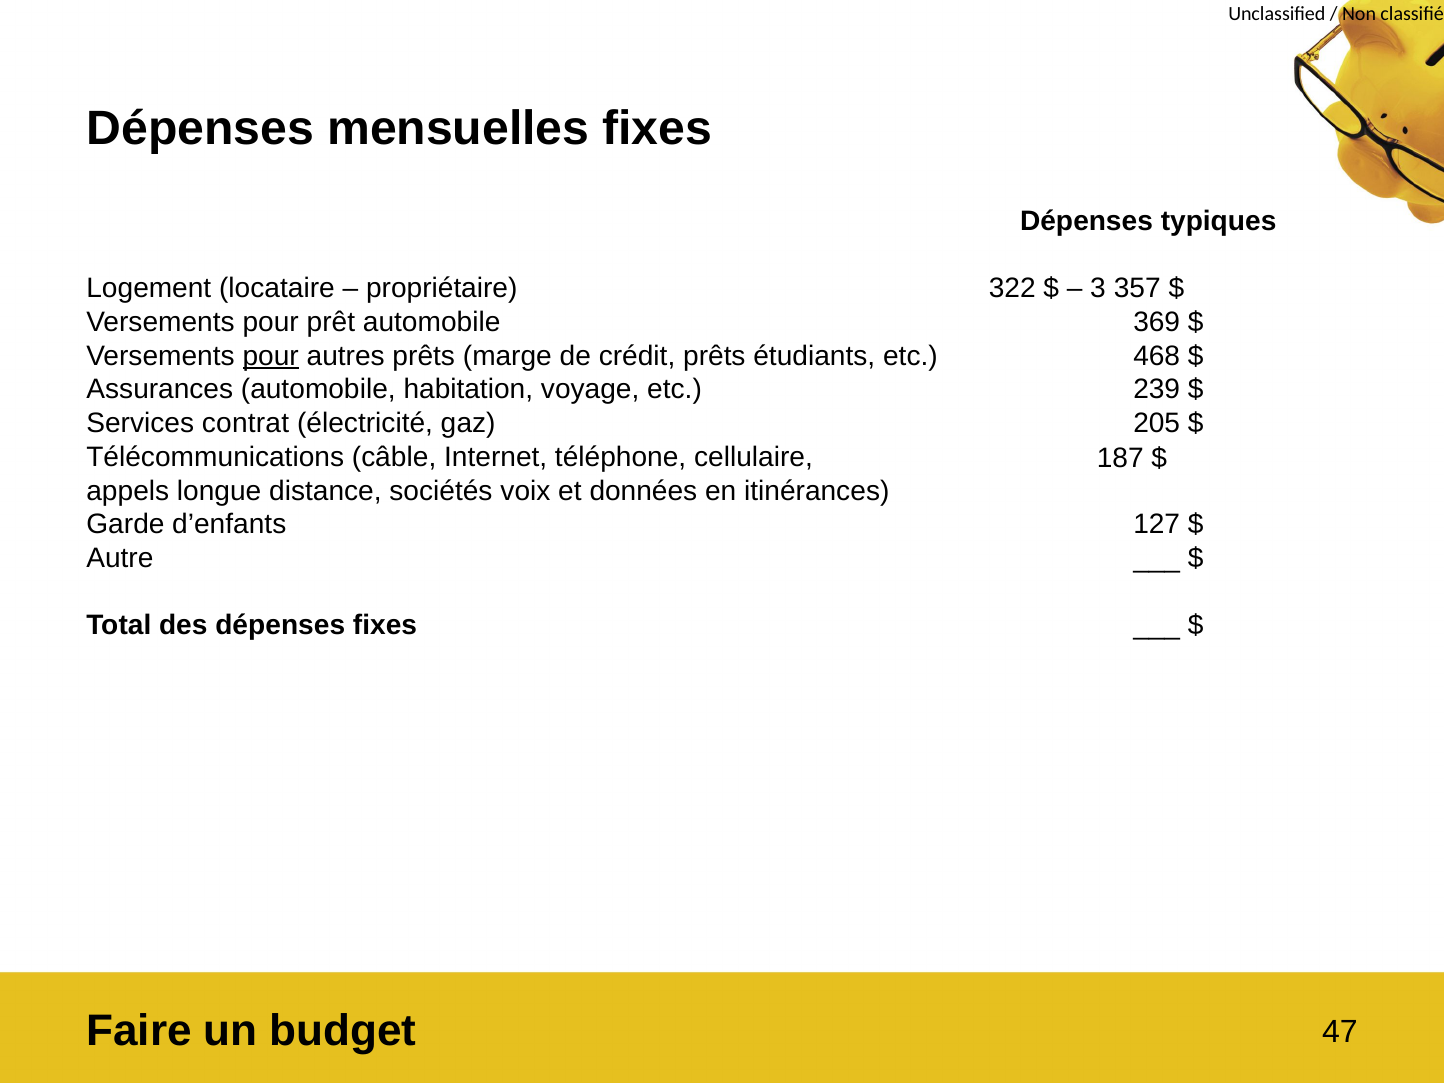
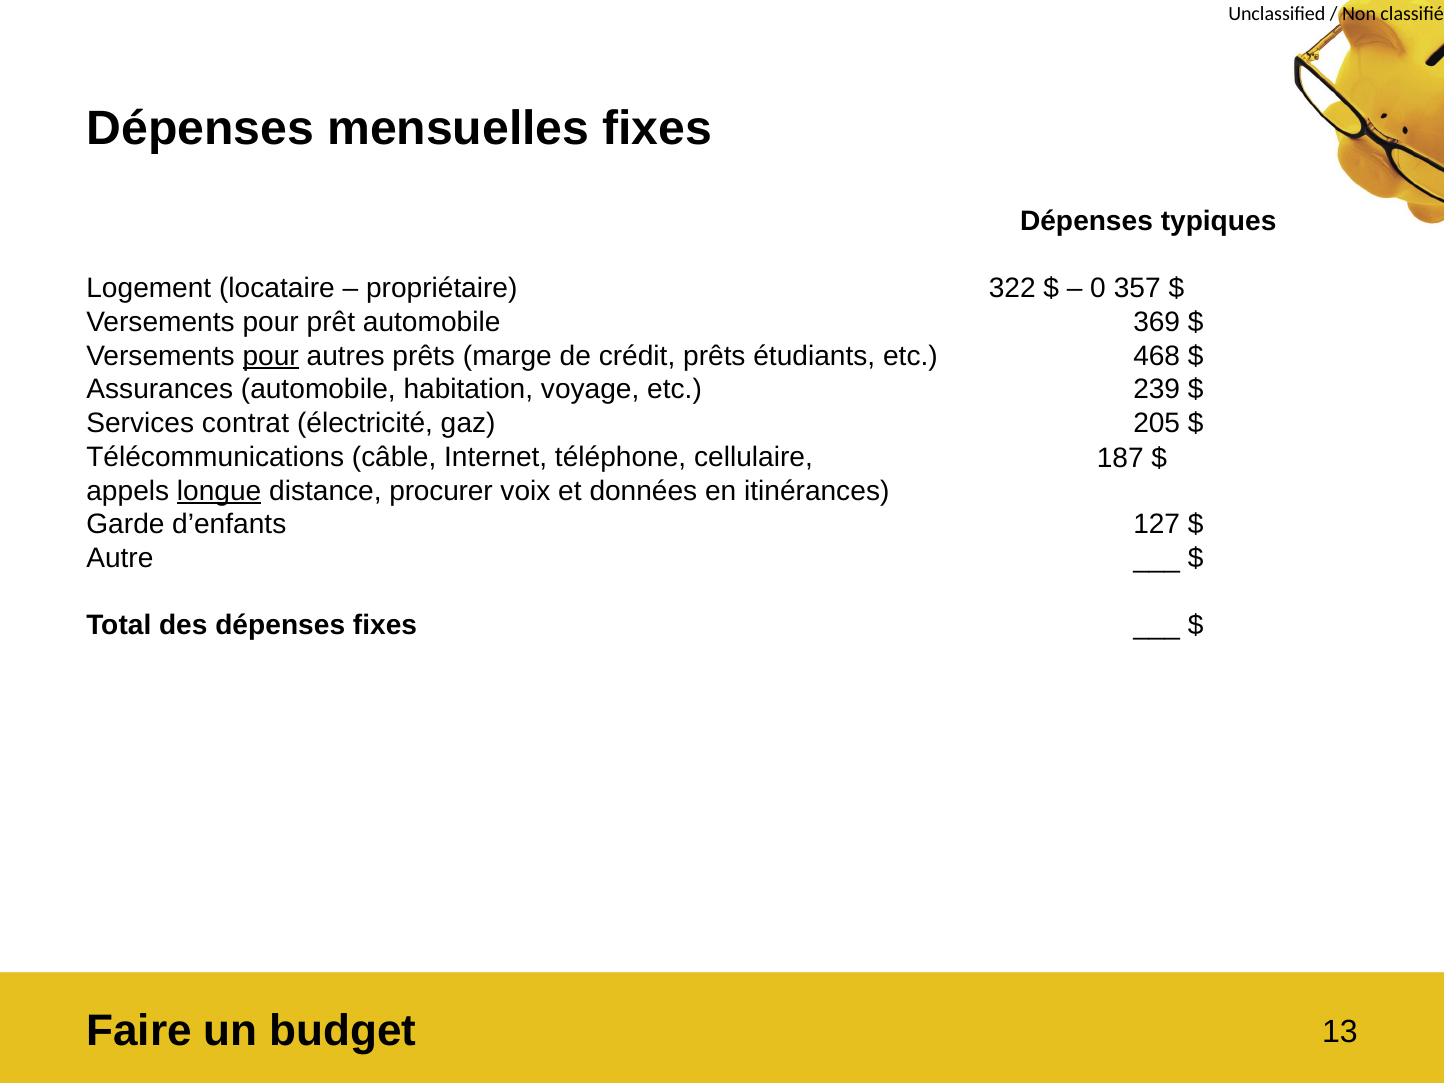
3: 3 -> 0
longue underline: none -> present
sociétés: sociétés -> procurer
47: 47 -> 13
